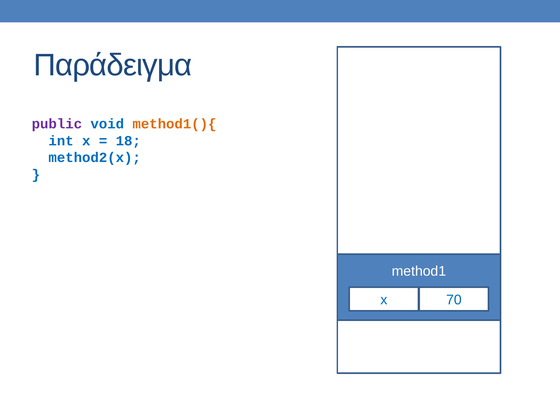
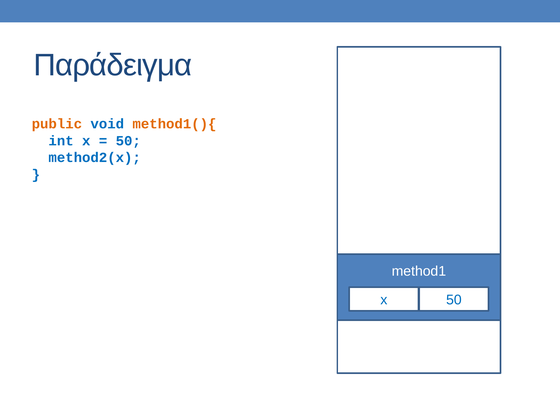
public colour: purple -> orange
18 at (128, 141): 18 -> 50
x 70: 70 -> 50
